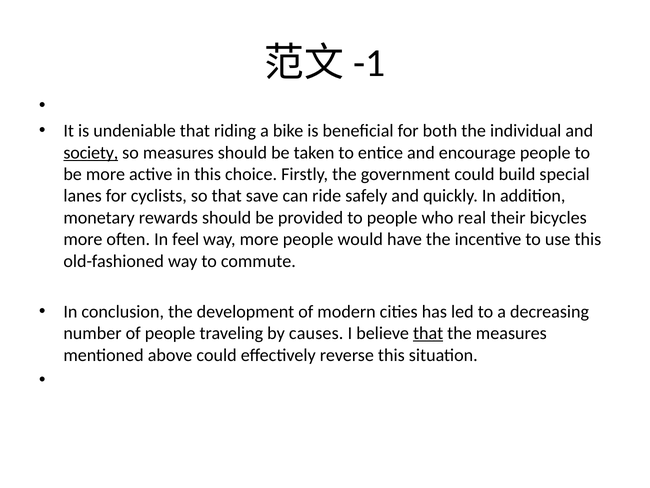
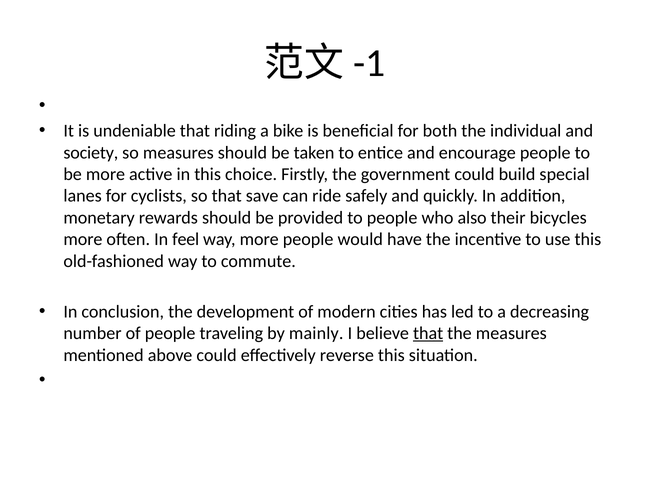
society underline: present -> none
real: real -> also
causes: causes -> mainly
